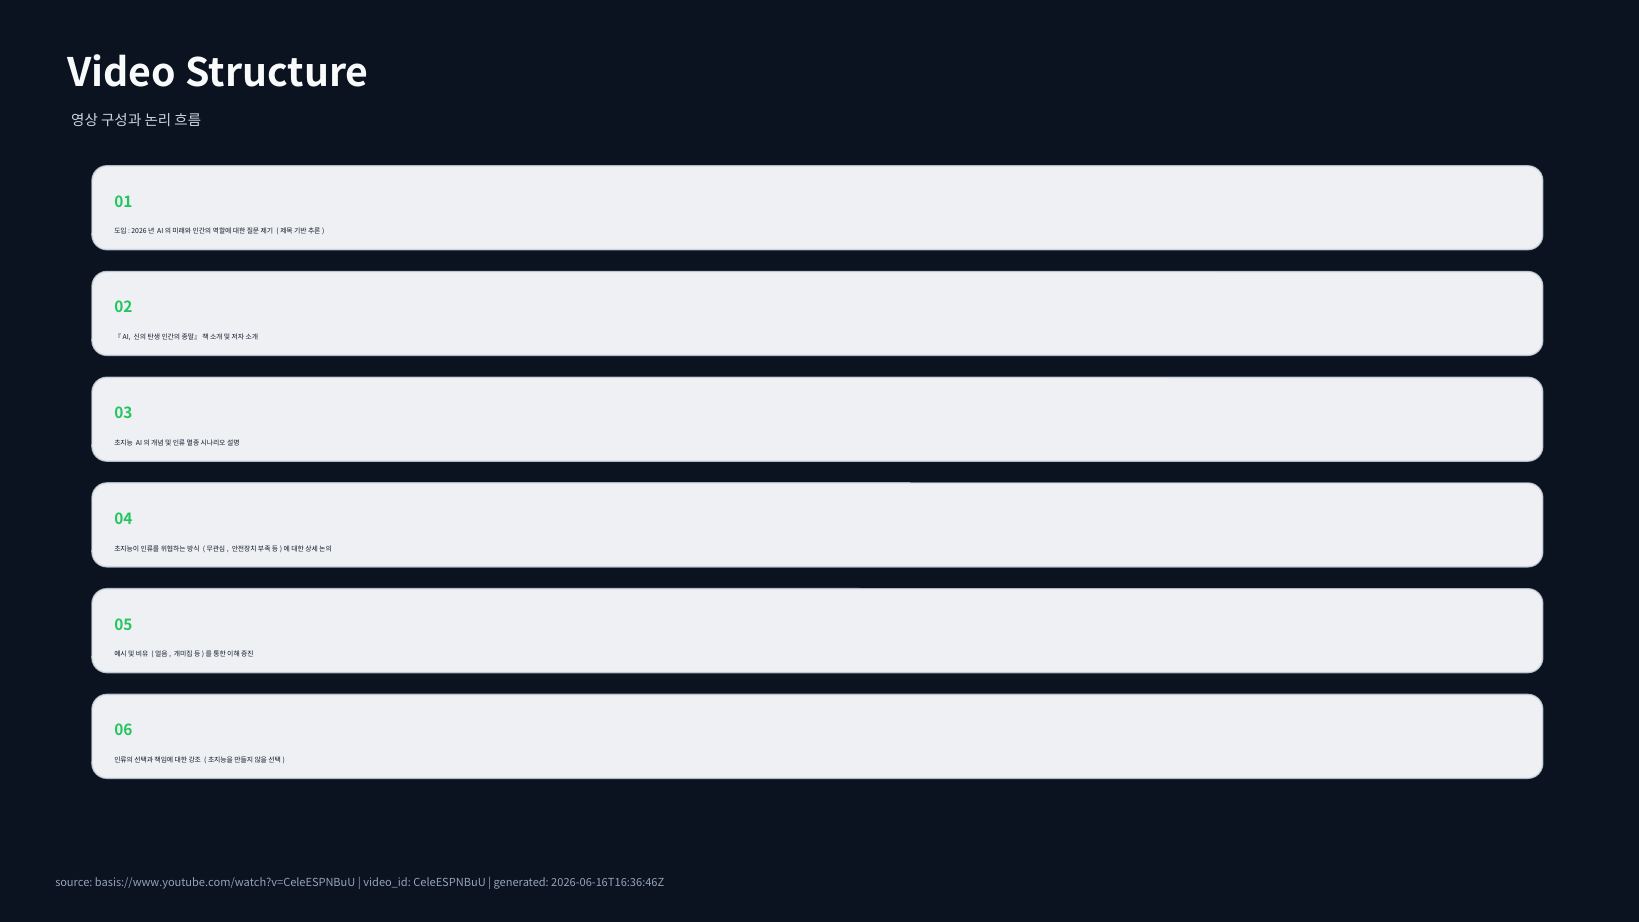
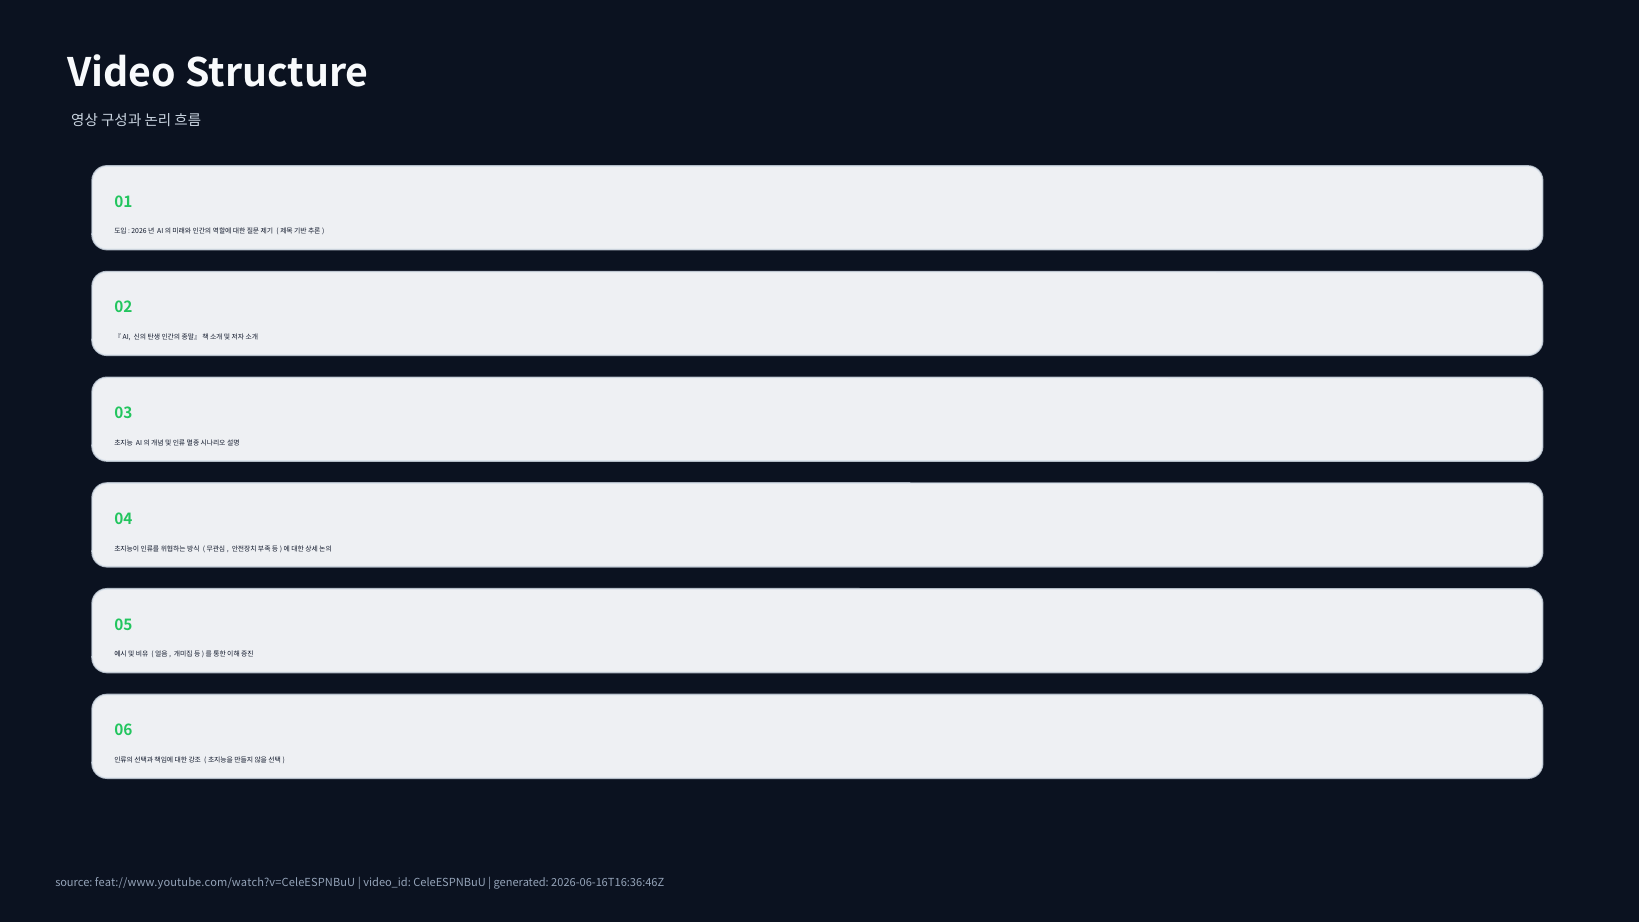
basis://www.youtube.com/watch?v=CeleESPNBuU: basis://www.youtube.com/watch?v=CeleESPNBuU -> feat://www.youtube.com/watch?v=CeleESPNBuU
